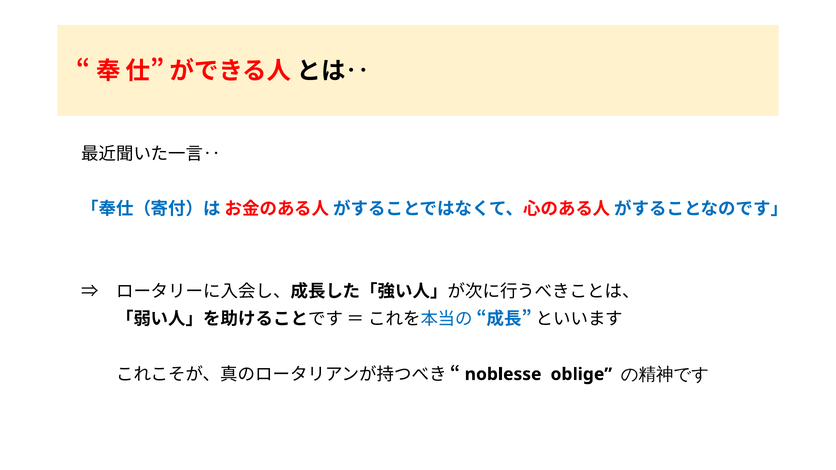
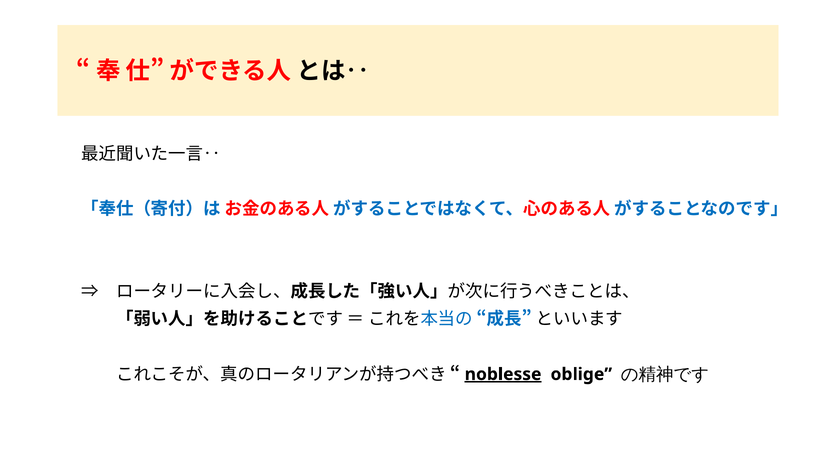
noblesse underline: none -> present
